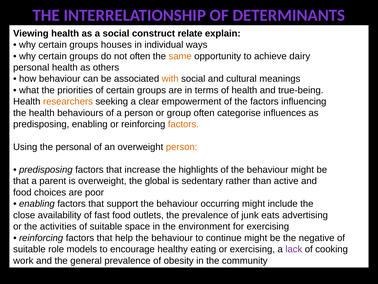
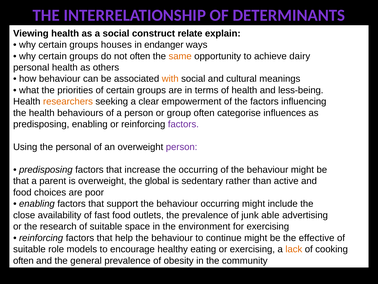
individual: individual -> endanger
true-being: true-being -> less-being
factors at (183, 124) colour: orange -> purple
person at (182, 147) colour: orange -> purple
the highlights: highlights -> occurring
eats: eats -> able
activities: activities -> research
negative: negative -> effective
lack colour: purple -> orange
work at (23, 260): work -> often
